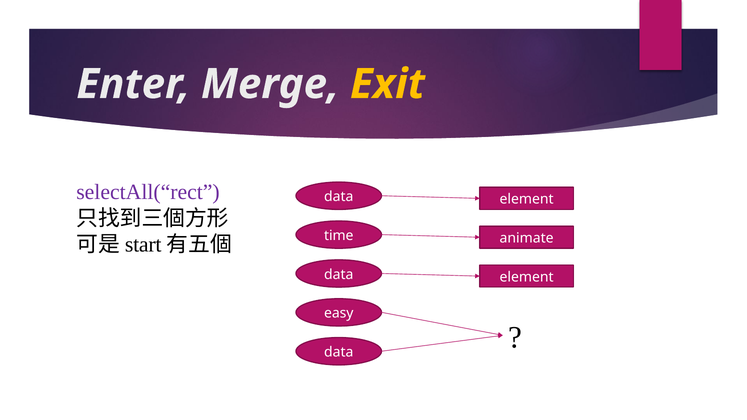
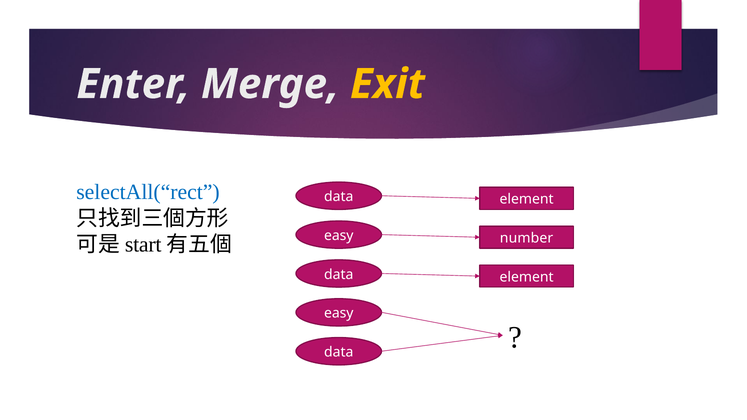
selectAll(“rect colour: purple -> blue
time at (339, 236): time -> easy
animate: animate -> number
